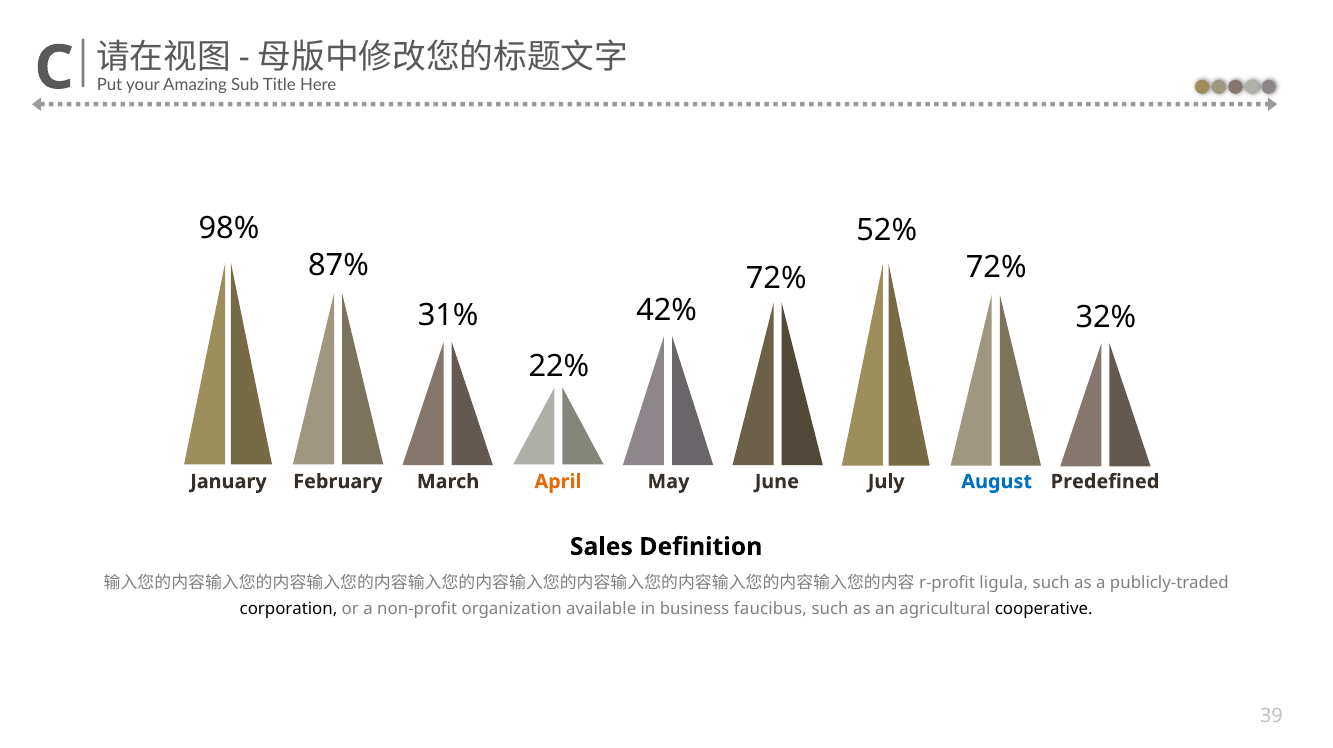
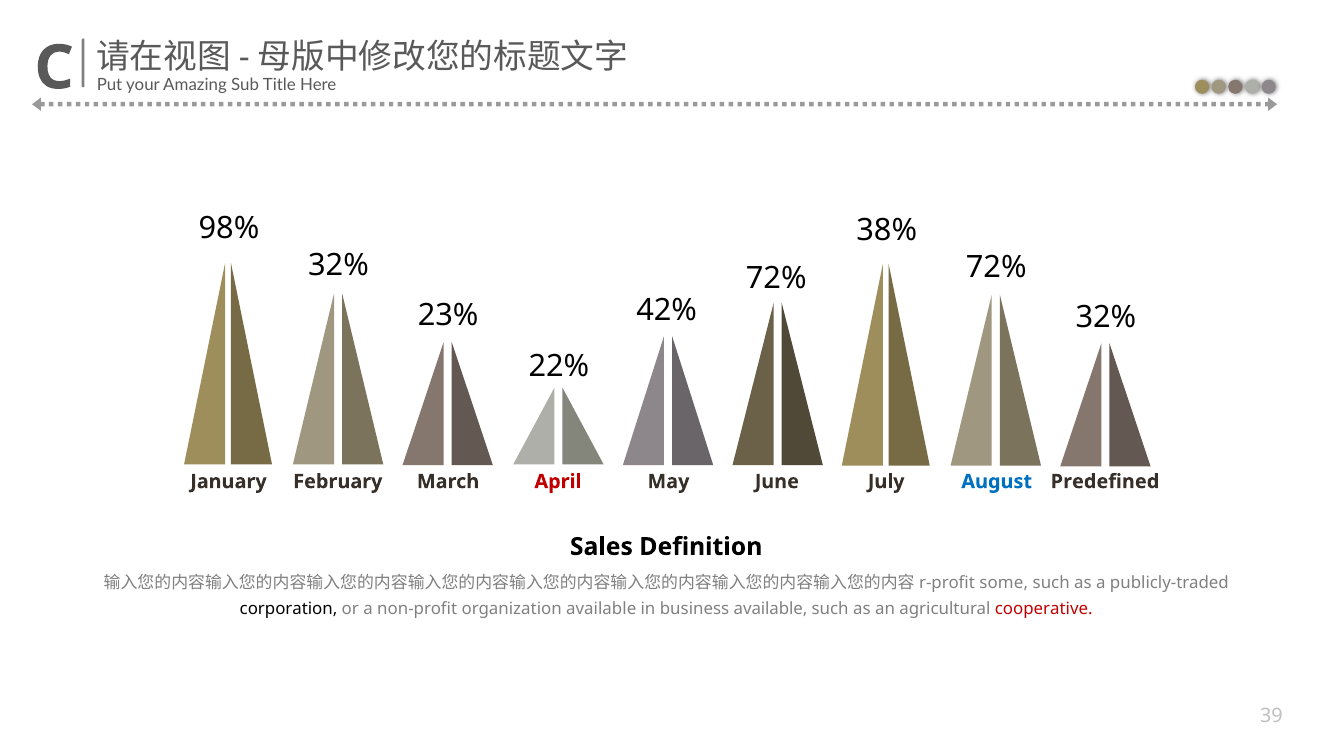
52%: 52% -> 38%
87% at (339, 266): 87% -> 32%
31%: 31% -> 23%
April colour: orange -> red
ligula: ligula -> some
business faucibus: faucibus -> available
cooperative colour: black -> red
